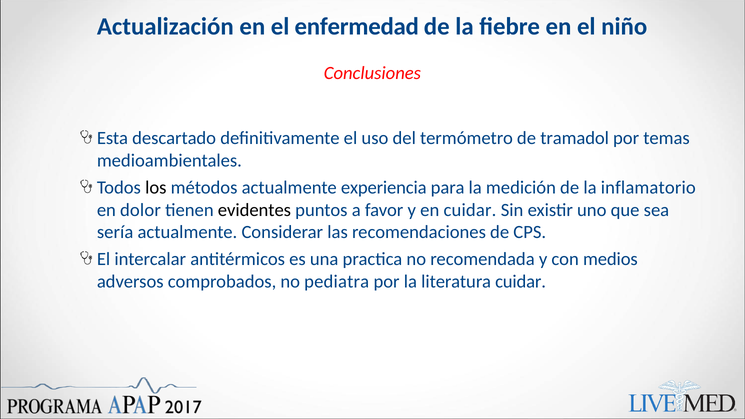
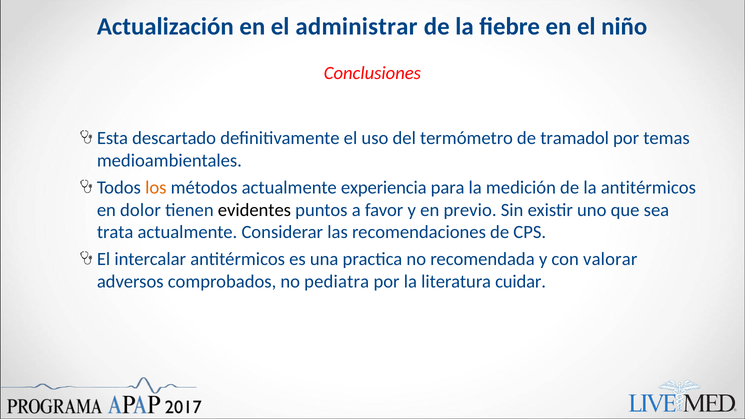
enfermedad: enfermedad -> administrar
los colour: black -> orange
la inflamatorio: inflamatorio -> antitérmicos
en cuidar: cuidar -> previo
sería: sería -> trata
medios: medios -> valorar
